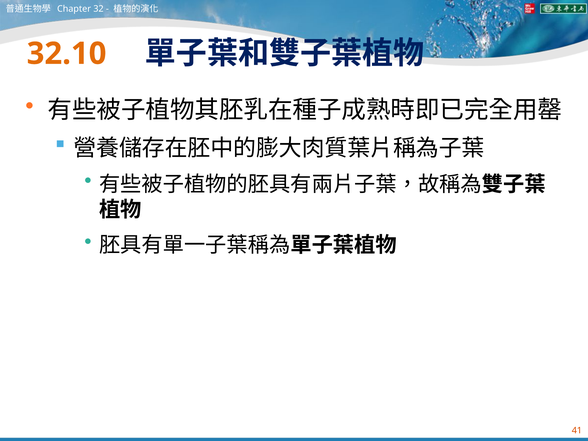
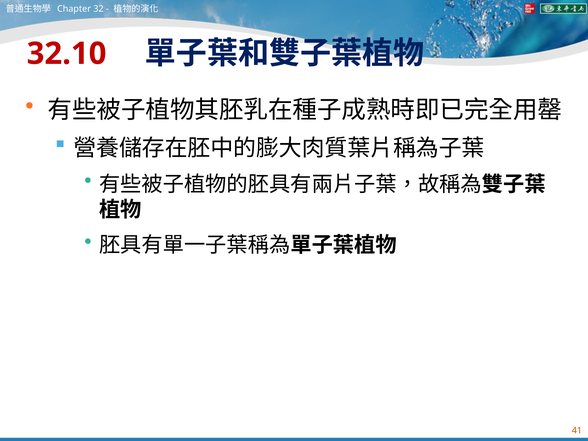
32.10 colour: orange -> red
